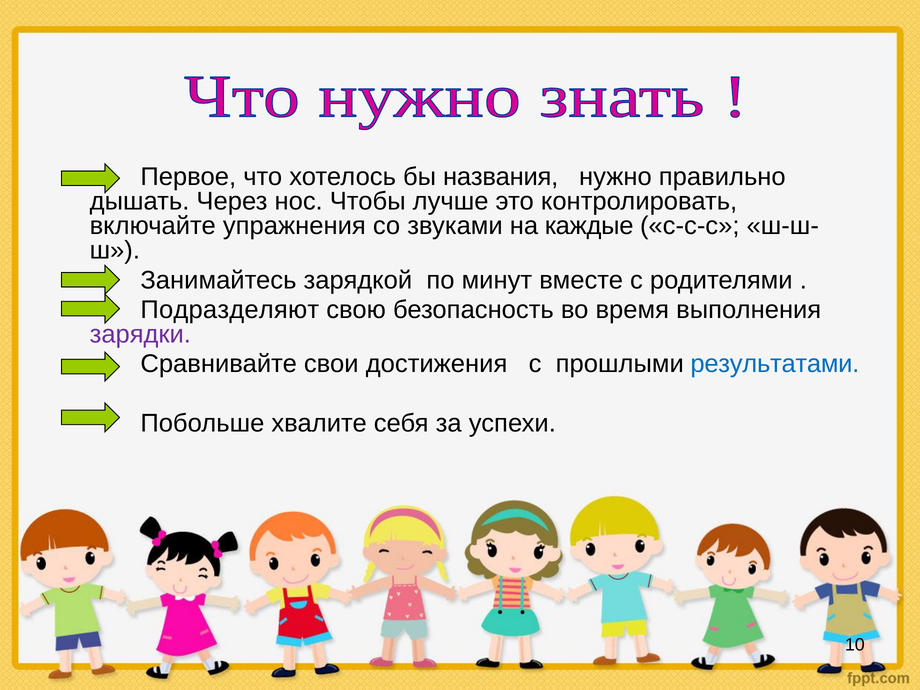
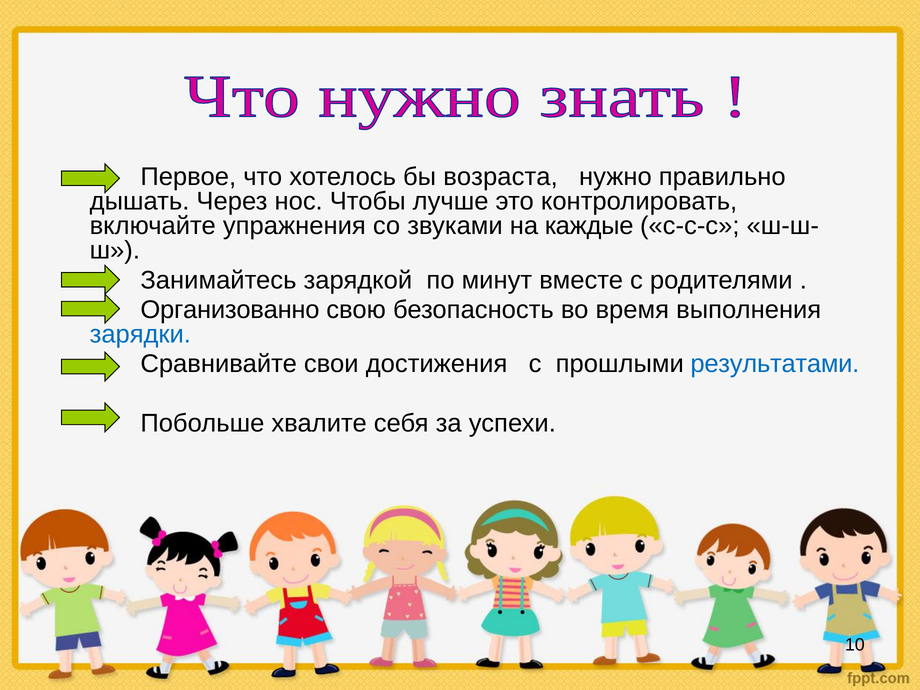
названия: названия -> возраста
Подразделяют: Подразделяют -> Организованно
зарядки colour: purple -> blue
